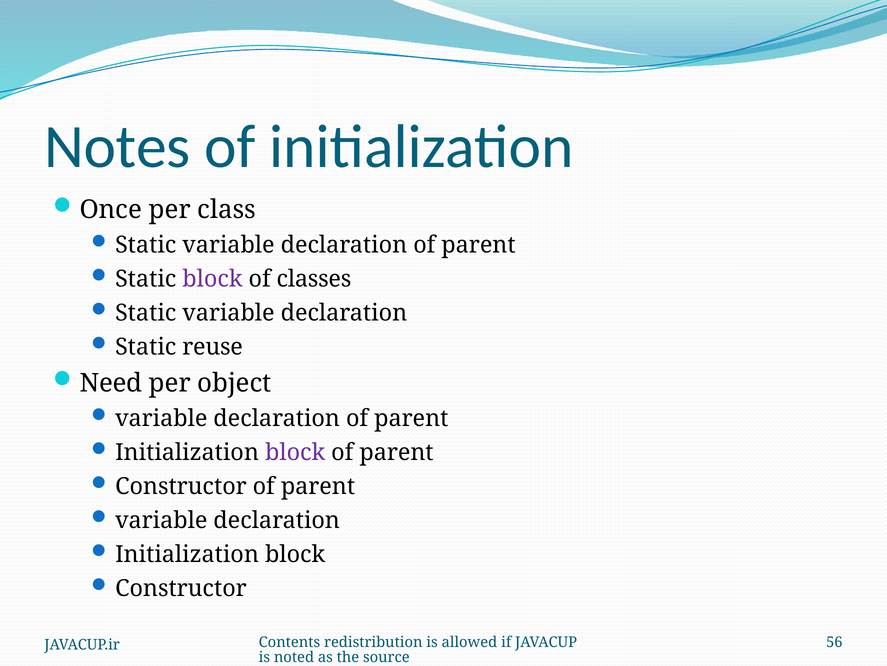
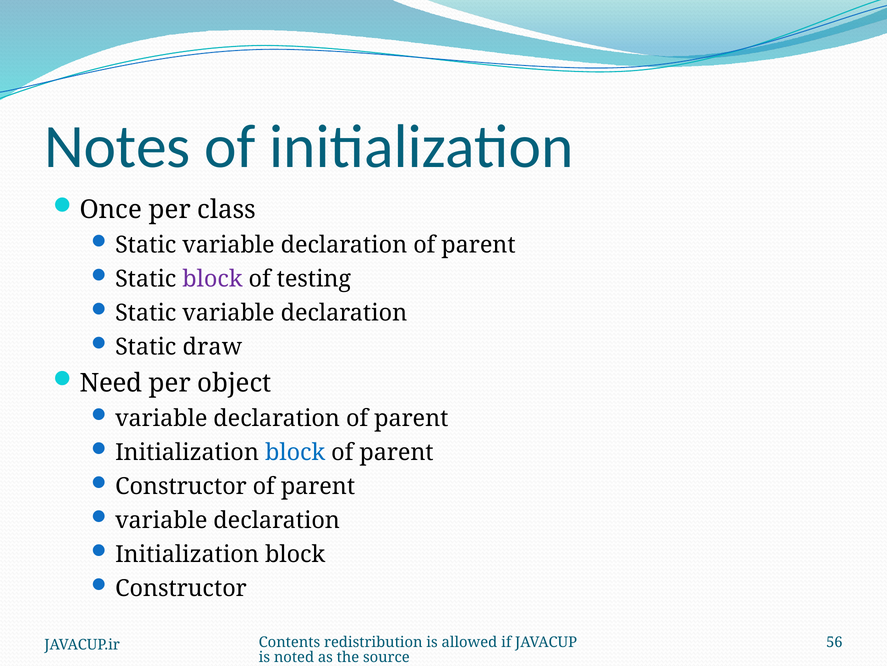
classes: classes -> testing
reuse: reuse -> draw
block at (295, 452) colour: purple -> blue
